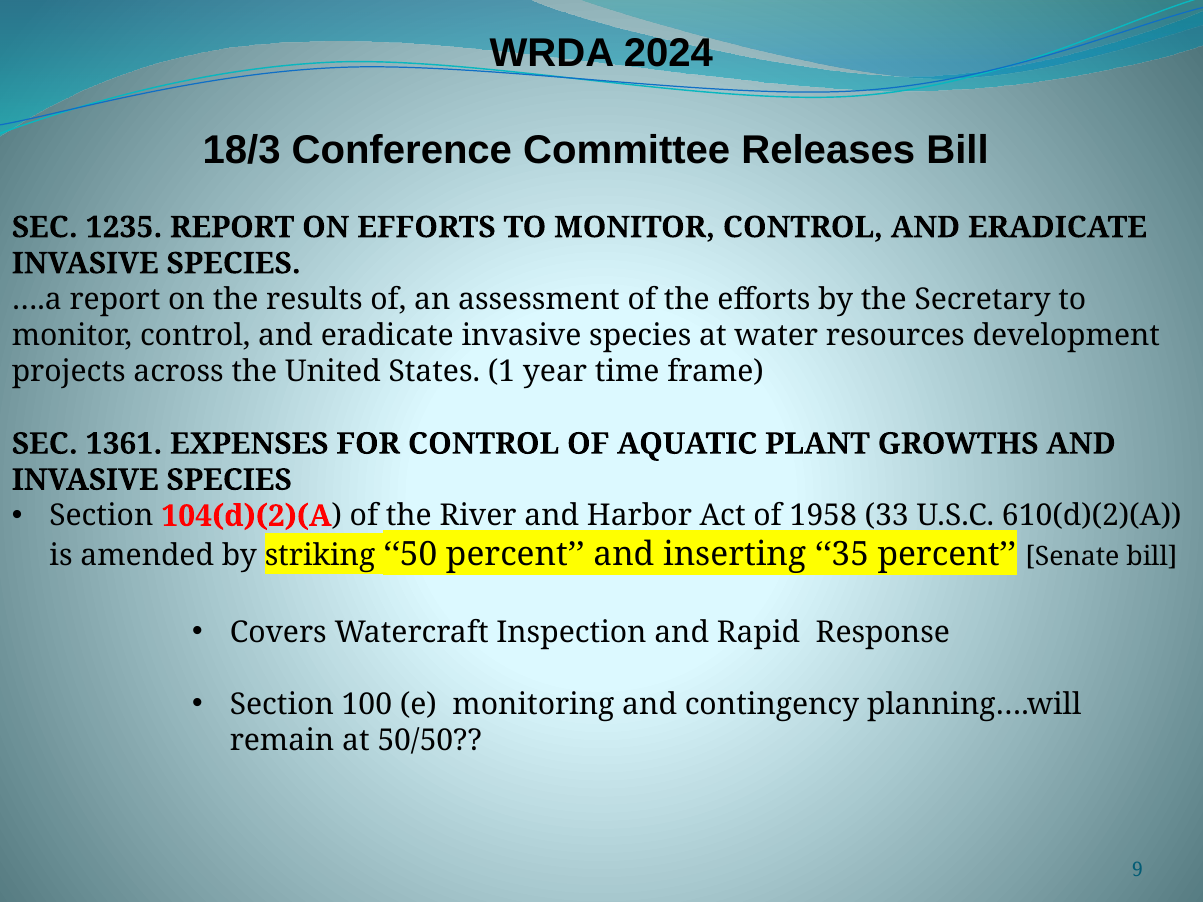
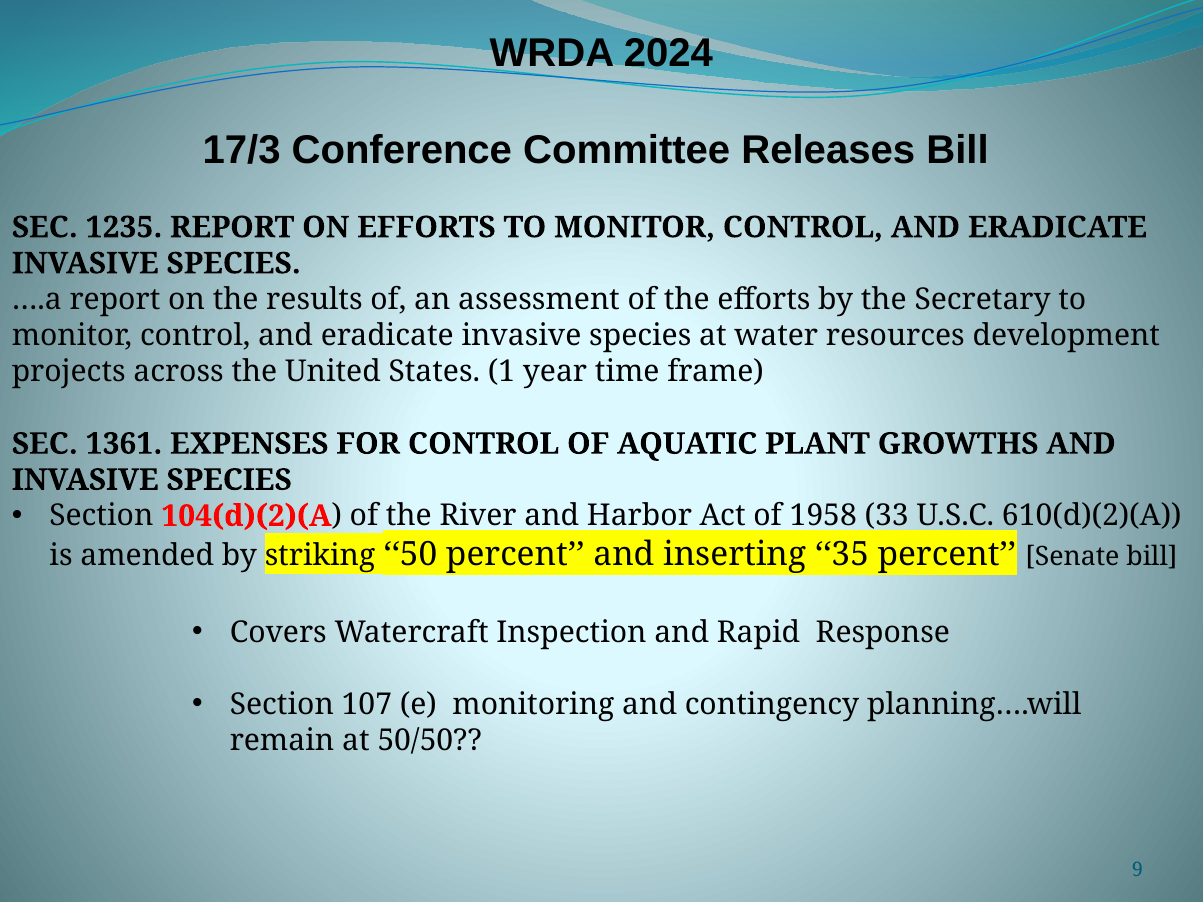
18/3: 18/3 -> 17/3
100: 100 -> 107
